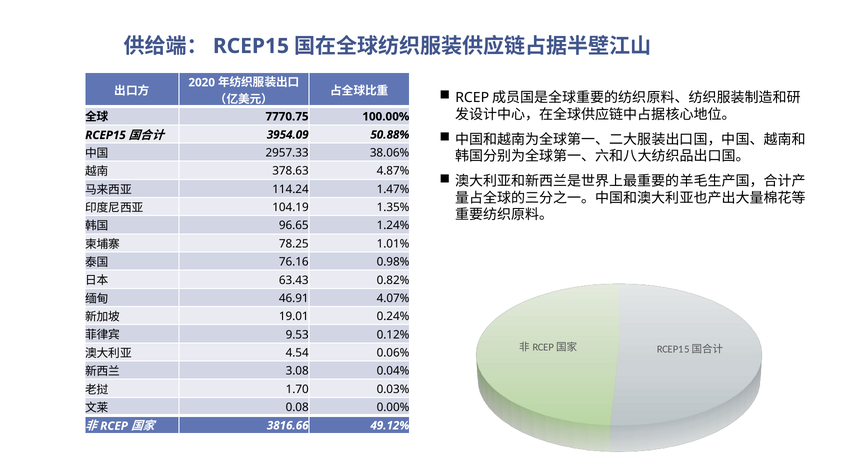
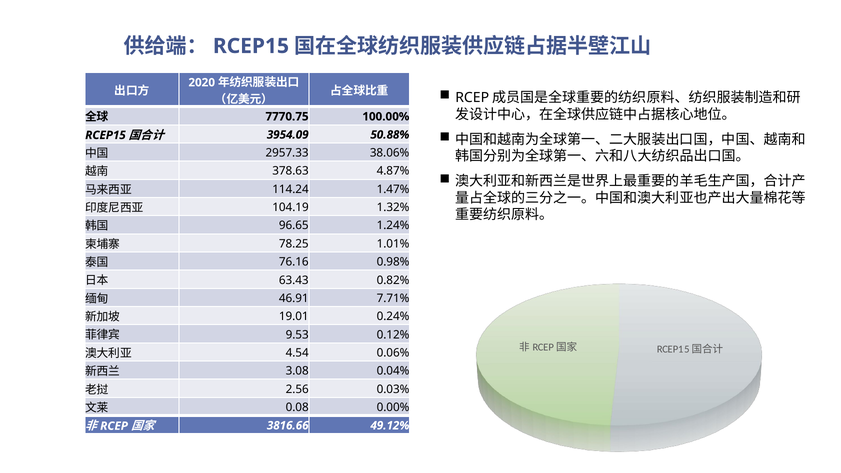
1.35%: 1.35% -> 1.32%
4.07%: 4.07% -> 7.71%
1.70: 1.70 -> 2.56
